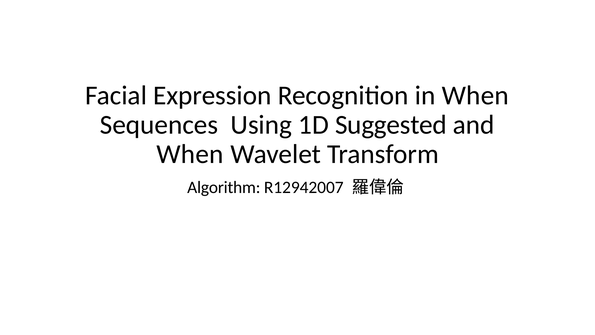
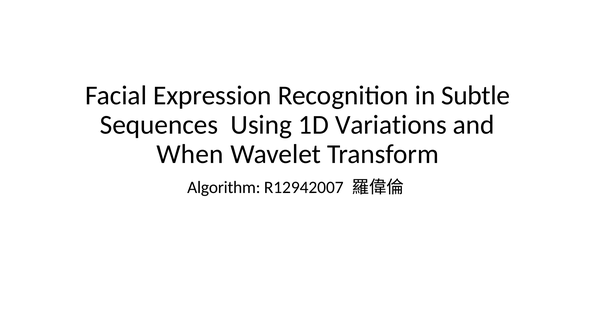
in When: When -> Subtle
Suggested: Suggested -> Variations
